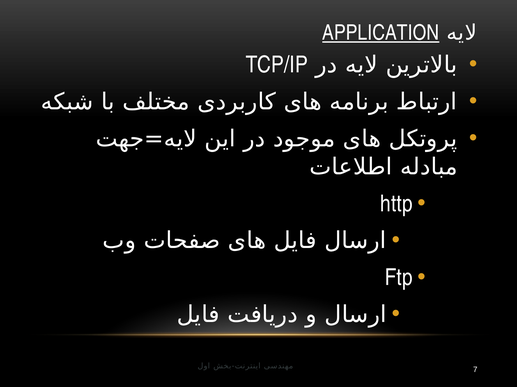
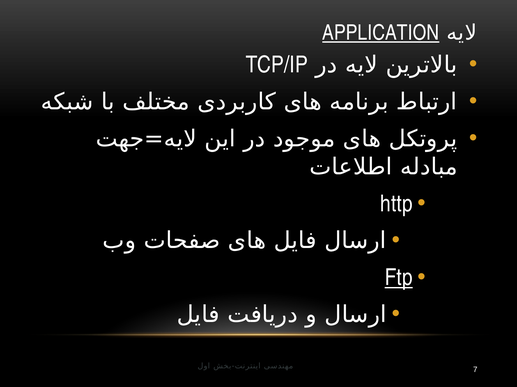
Ftp underline: none -> present
